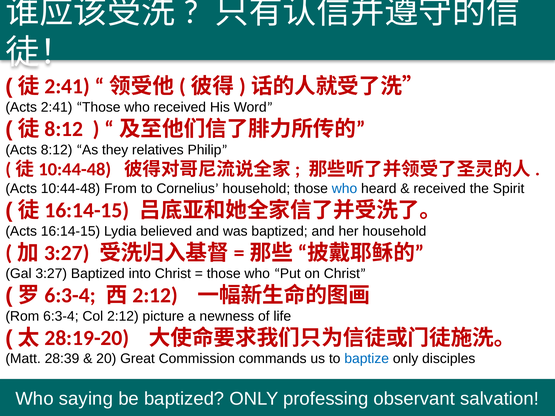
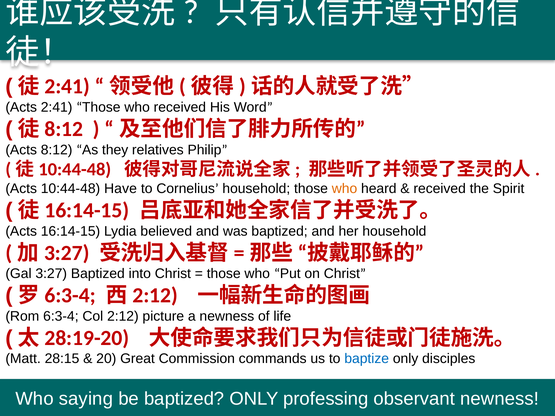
From: From -> Have
who at (345, 189) colour: blue -> orange
28:39: 28:39 -> 28:15
observant salvation: salvation -> newness
